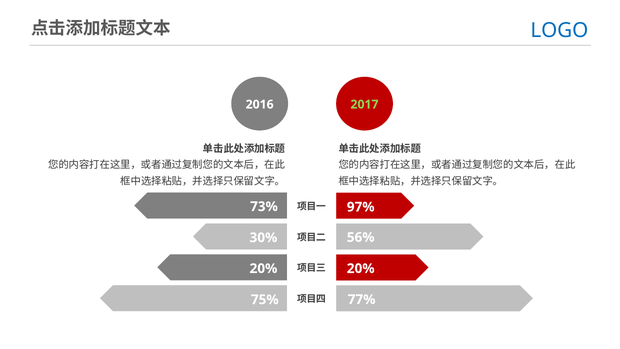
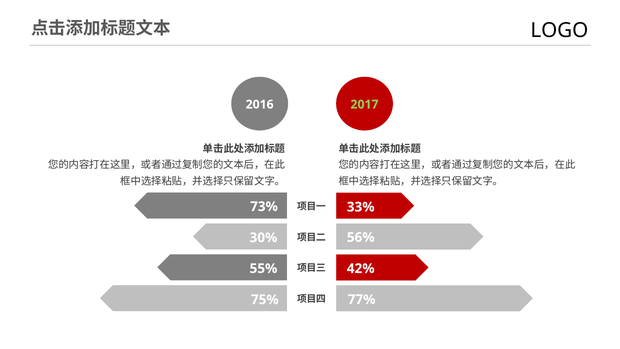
LOGO colour: blue -> black
97%: 97% -> 33%
20% at (263, 268): 20% -> 55%
20% at (361, 268): 20% -> 42%
